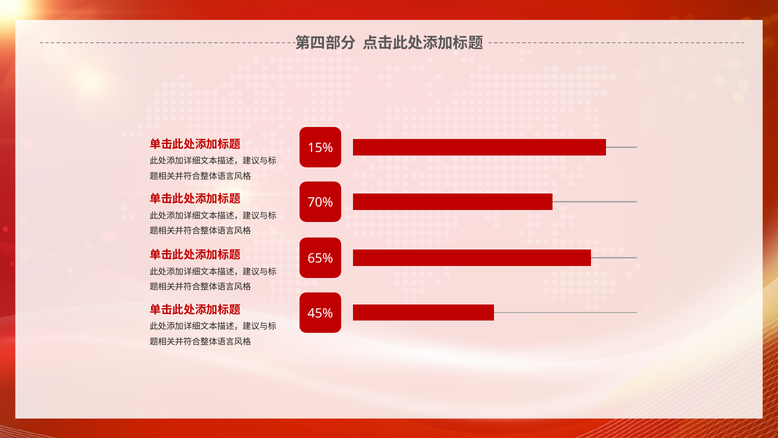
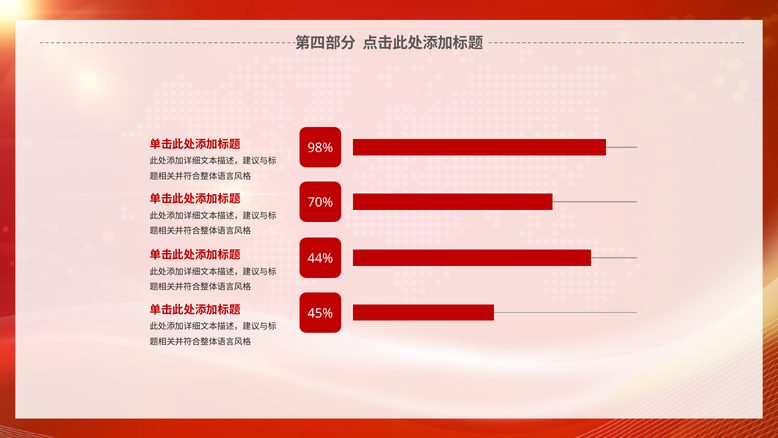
15%: 15% -> 98%
65%: 65% -> 44%
